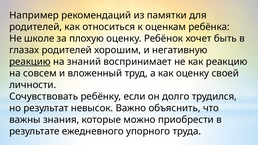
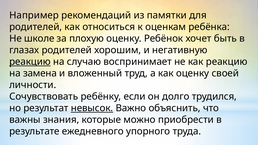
знаний: знаний -> случаю
совсем: совсем -> замена
невысок underline: none -> present
